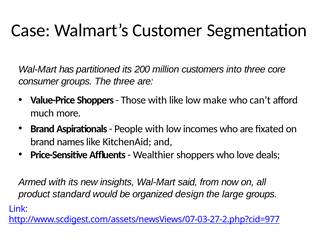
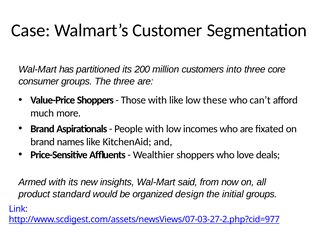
make: make -> these
large: large -> initial
